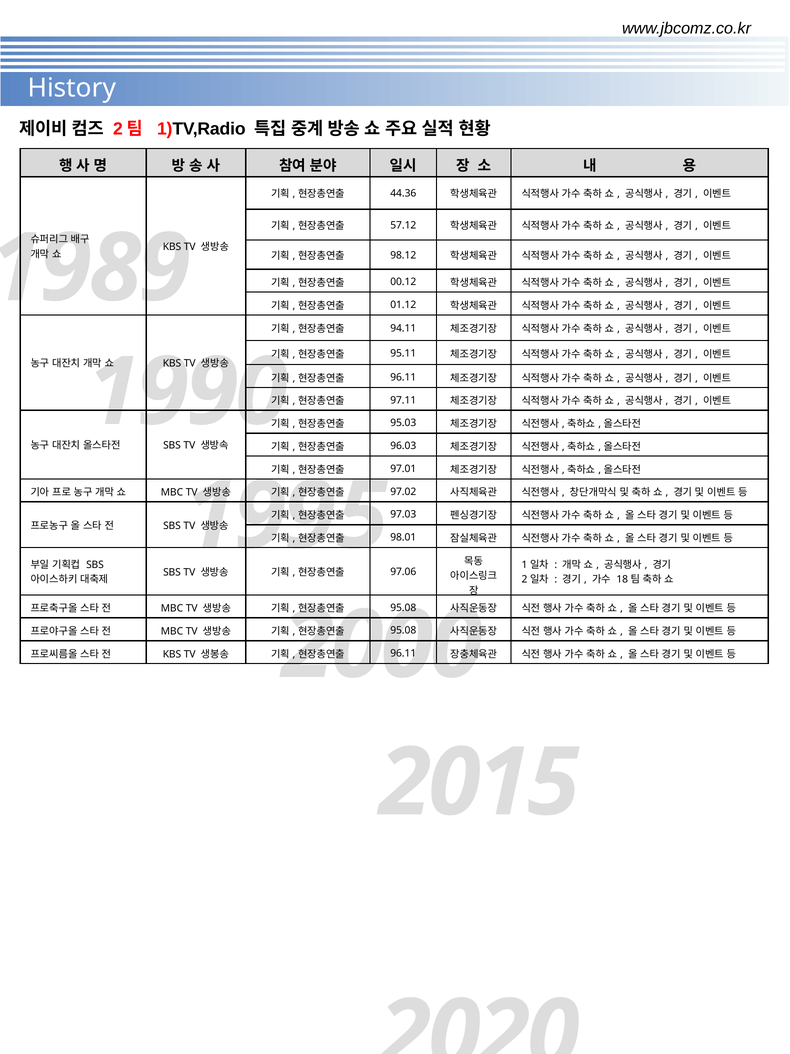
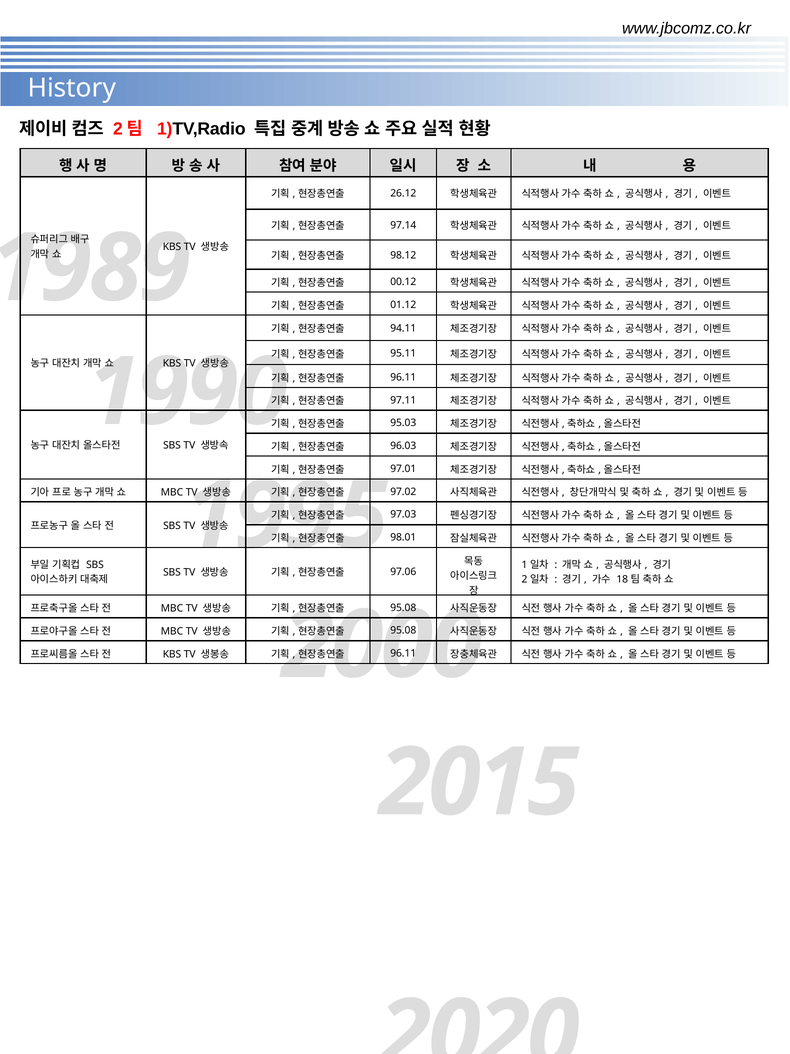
44.36: 44.36 -> 26.12
57.12: 57.12 -> 97.14
